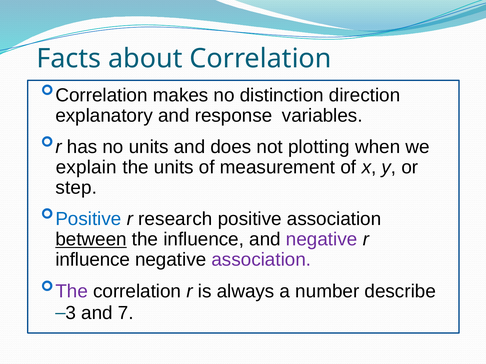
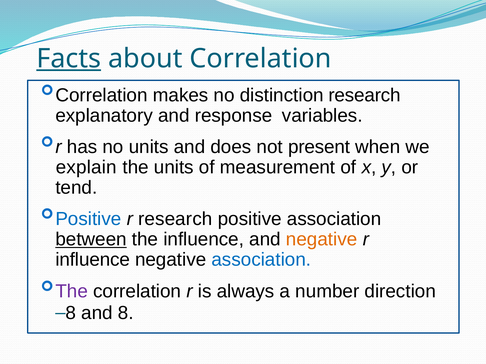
Facts underline: none -> present
distinction direction: direction -> research
plotting: plotting -> present
step: step -> tend
negative at (322, 240) colour: purple -> orange
association at (261, 260) colour: purple -> blue
describe: describe -> direction
3 at (71, 313): 3 -> 8
and 7: 7 -> 8
